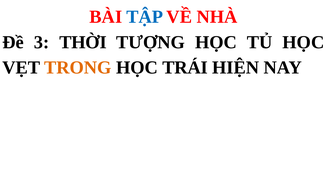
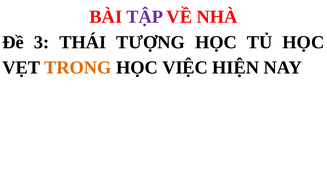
TẬP colour: blue -> purple
THỜI: THỜI -> THÁI
TRÁI: TRÁI -> VIỆC
